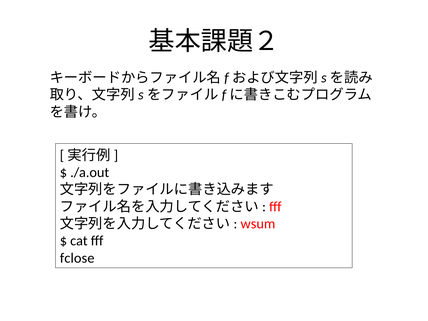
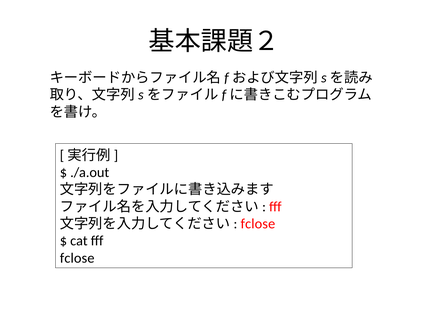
wsum at (258, 224): wsum -> fclose
